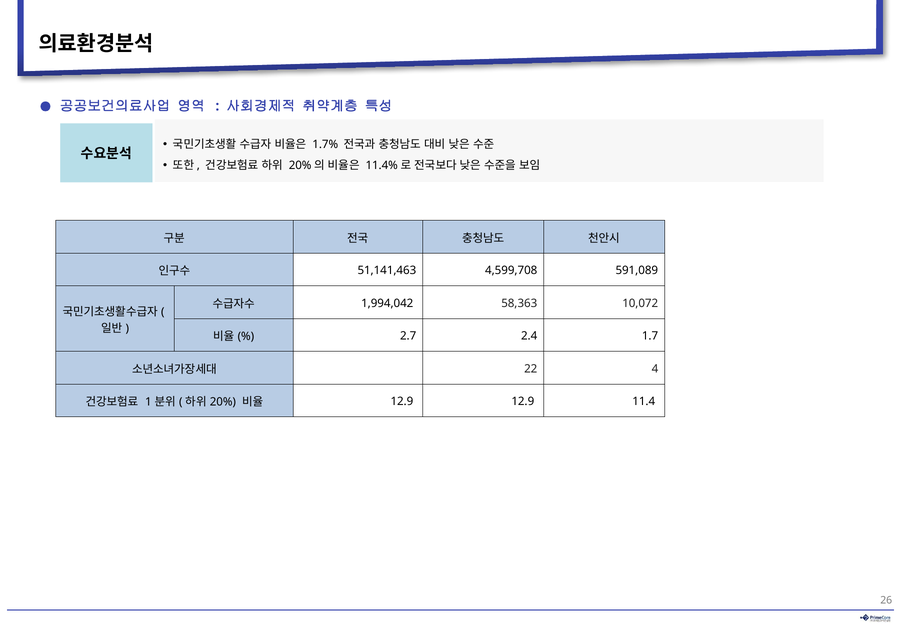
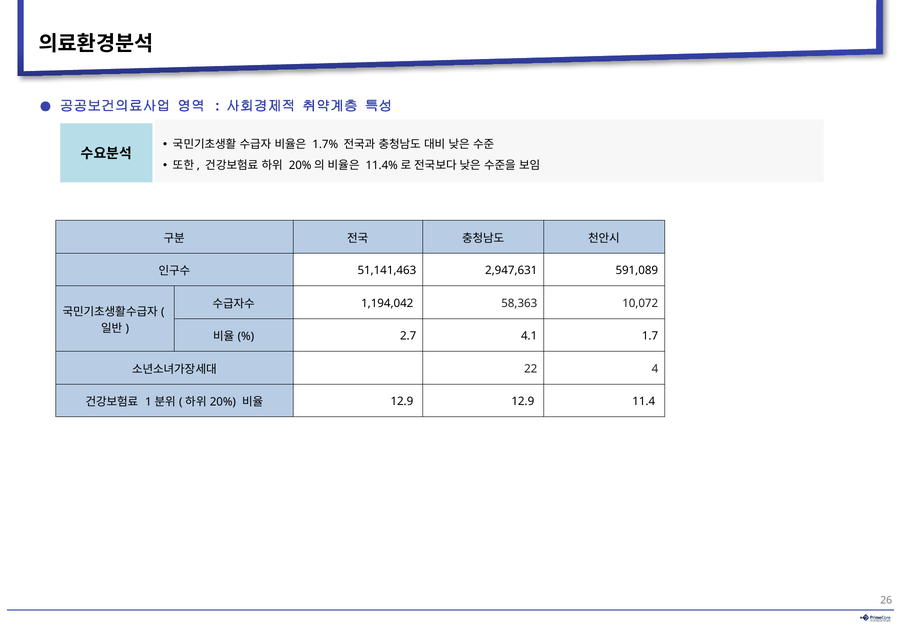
4,599,708: 4,599,708 -> 2,947,631
1,994,042: 1,994,042 -> 1,194,042
2.4: 2.4 -> 4.1
